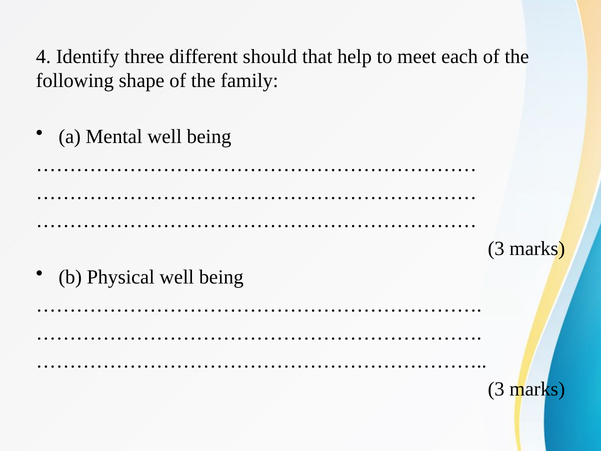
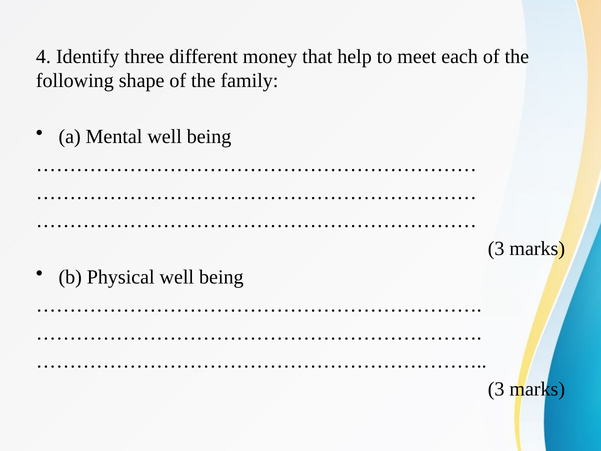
should: should -> money
